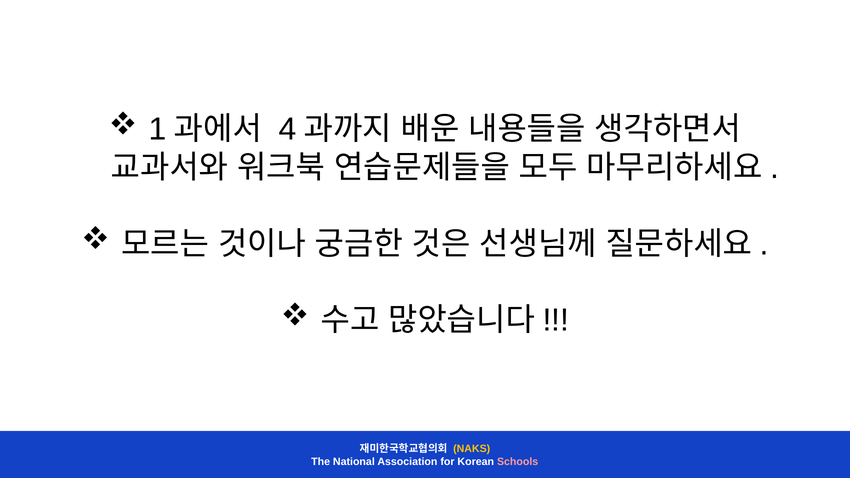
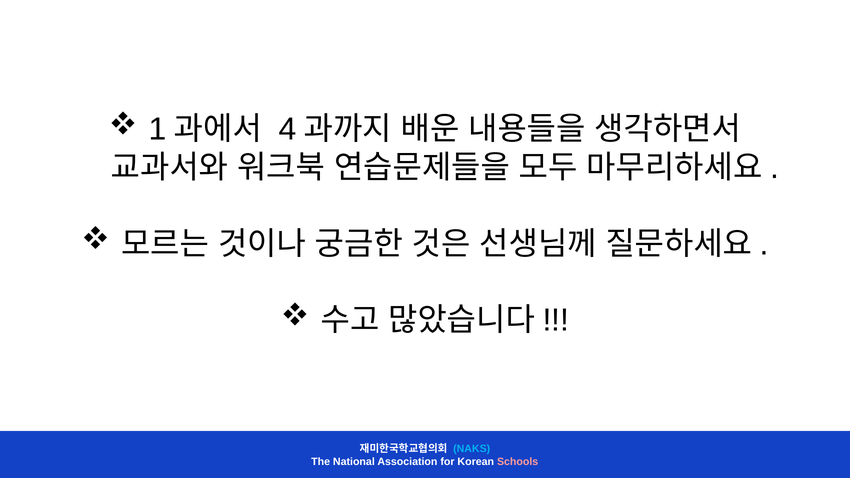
NAKS colour: yellow -> light blue
